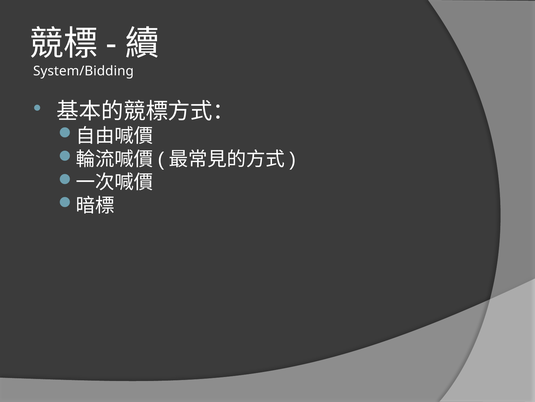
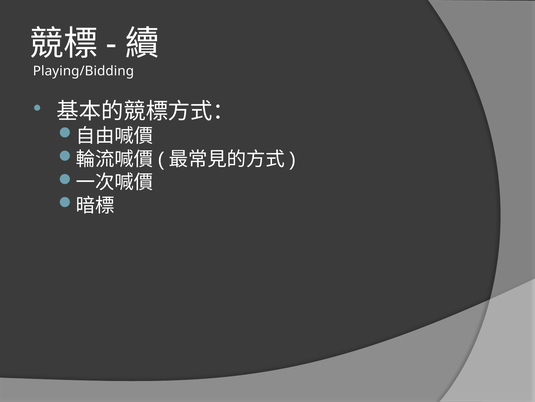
System/Bidding: System/Bidding -> Playing/Bidding
